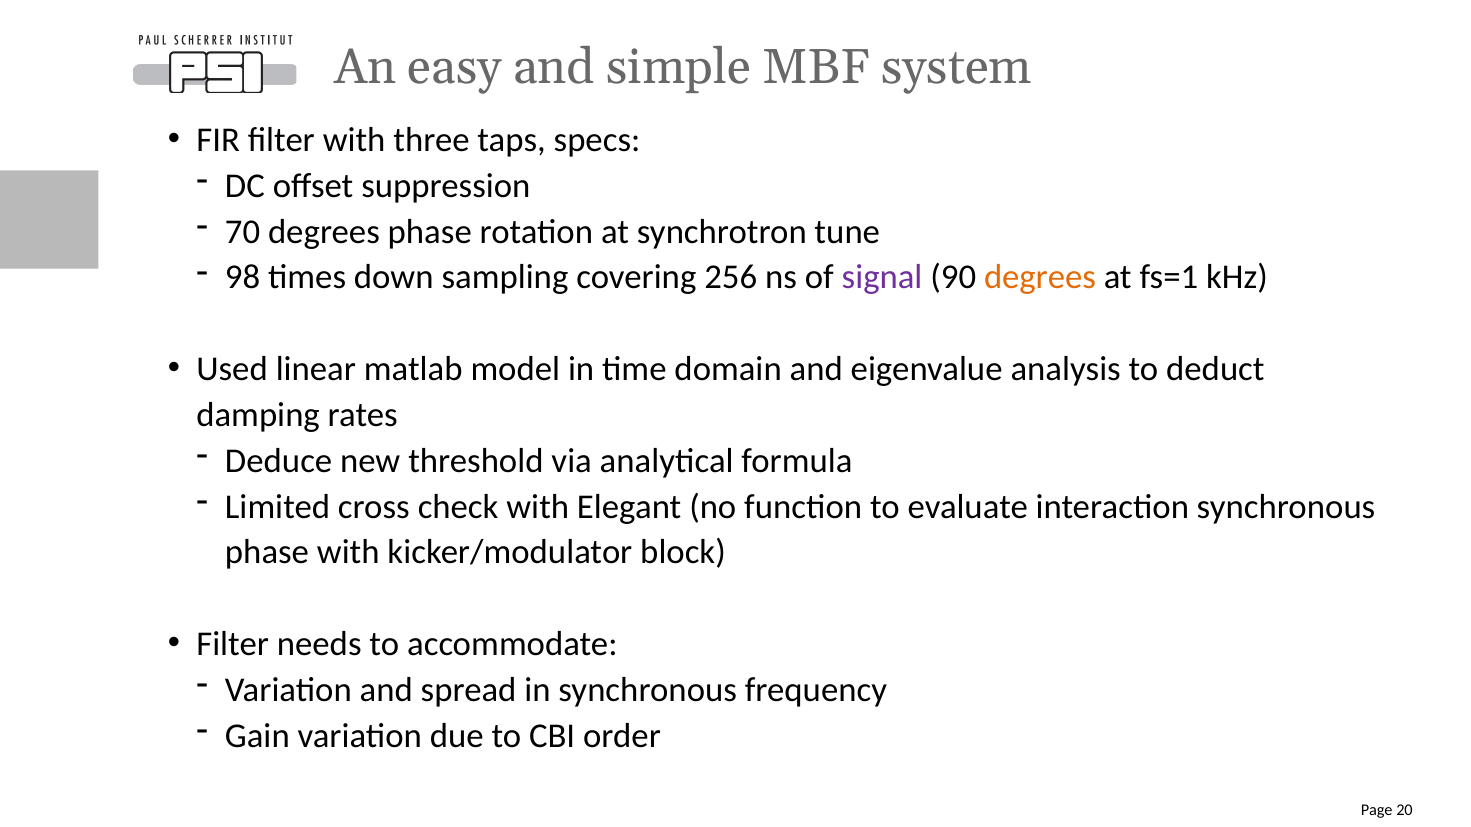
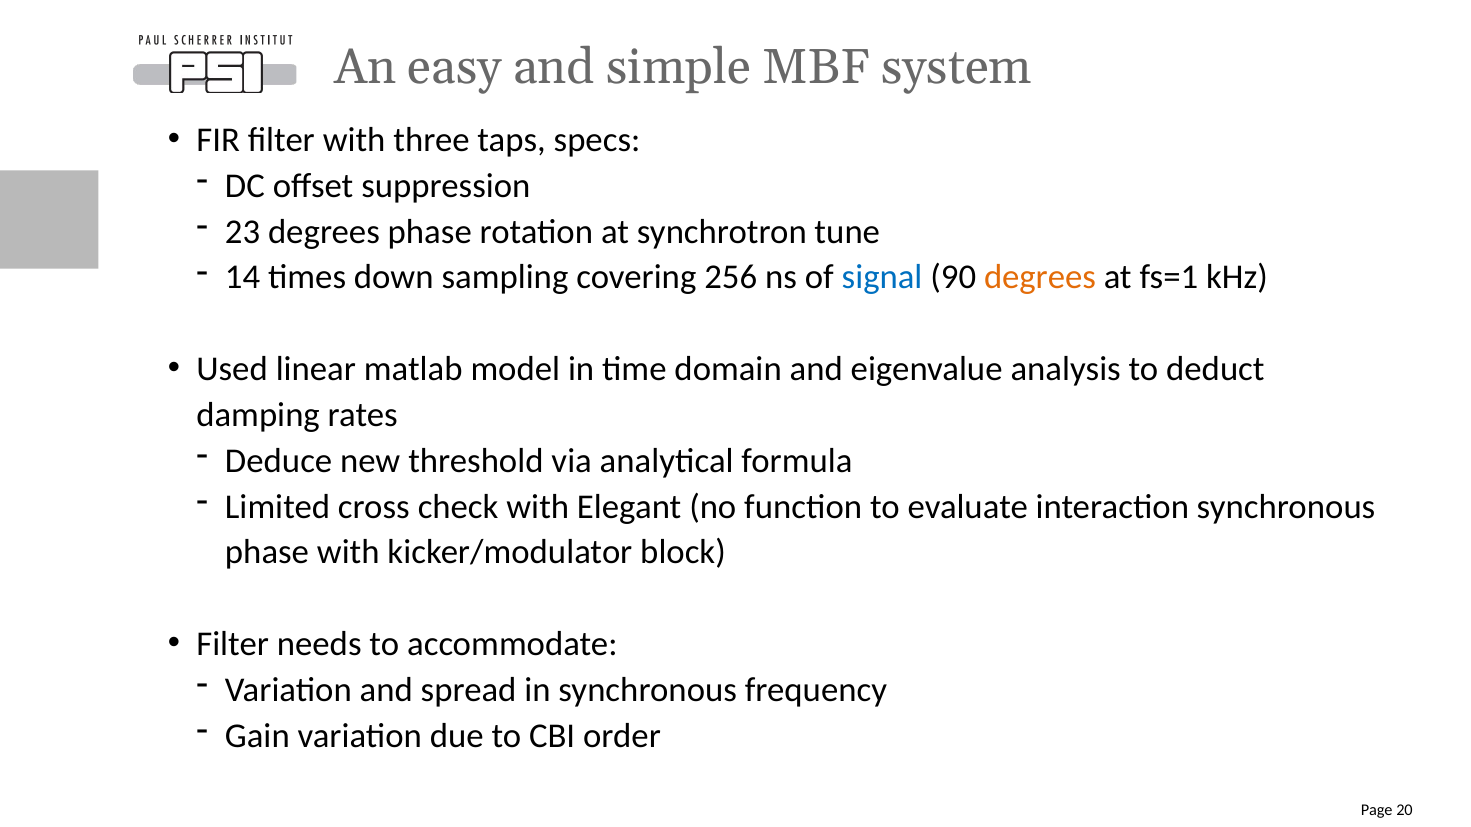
70: 70 -> 23
98: 98 -> 14
signal colour: purple -> blue
